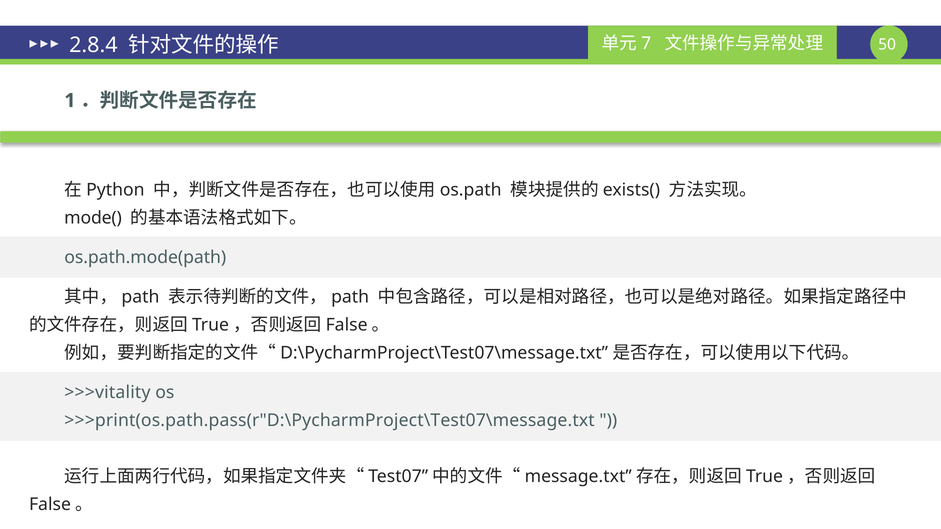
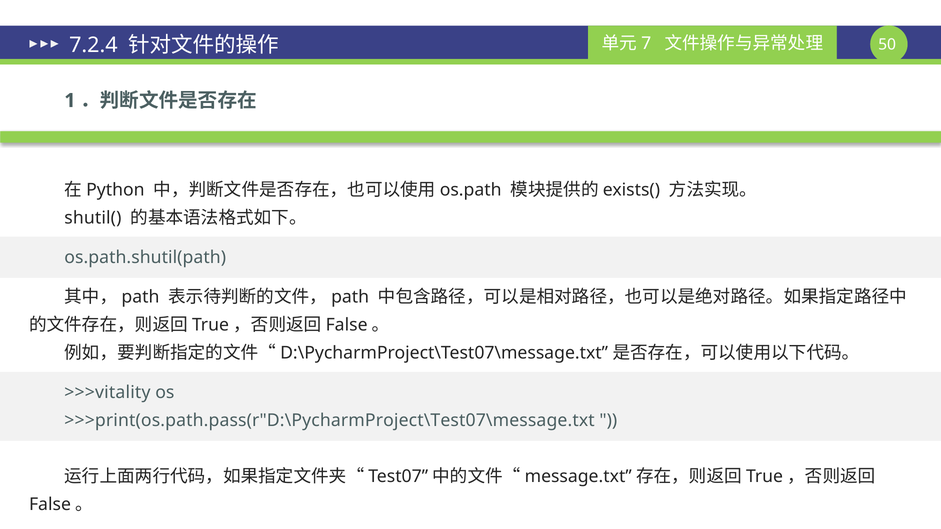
2.8.4: 2.8.4 -> 7.2.4
mode(: mode( -> shutil(
os.path.mode(path: os.path.mode(path -> os.path.shutil(path
